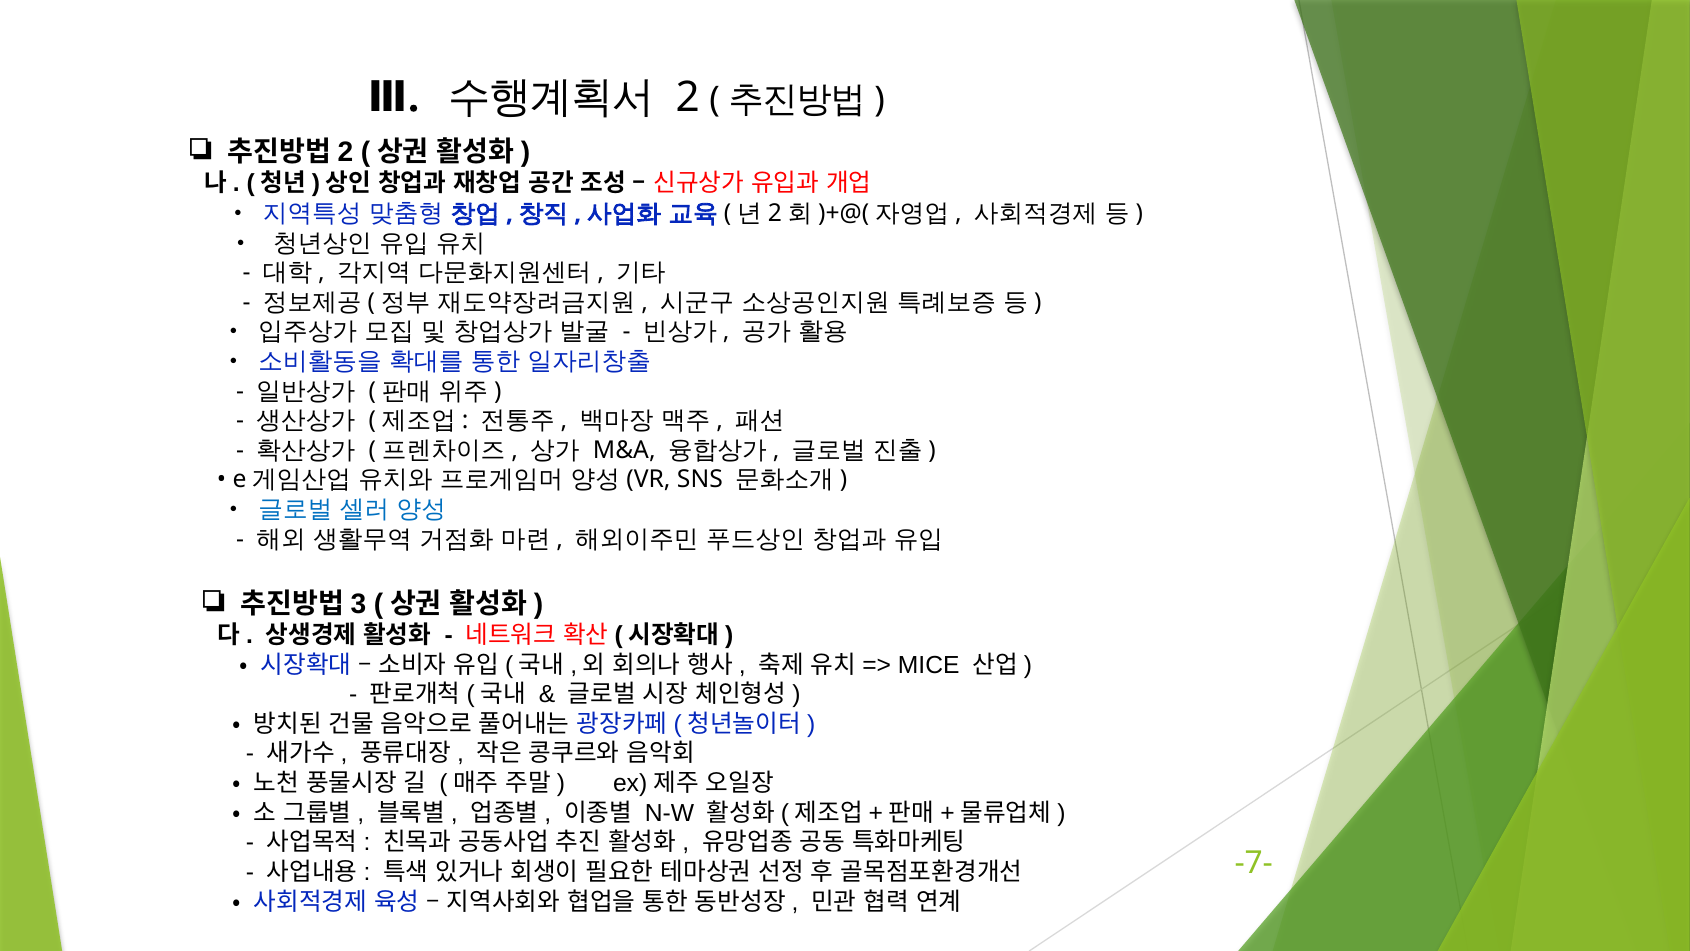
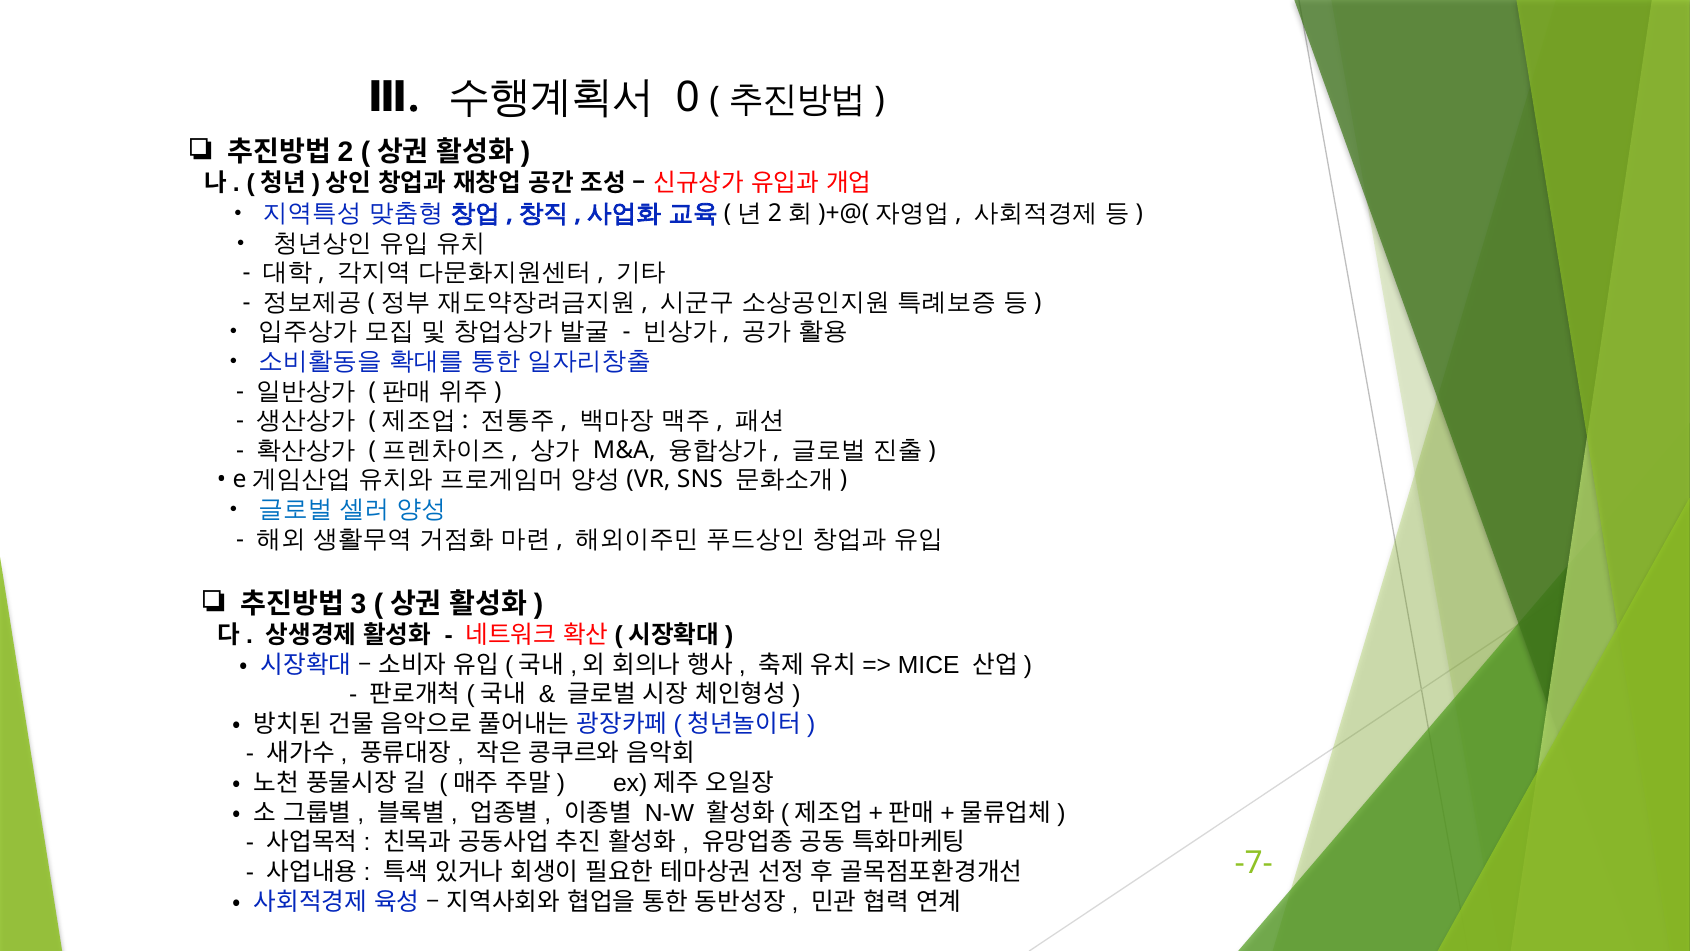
2: 2 -> 0
